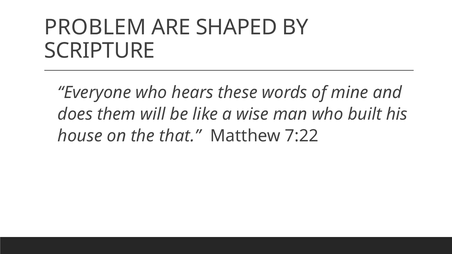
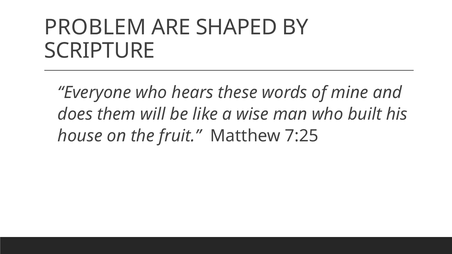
that: that -> fruit
7:22: 7:22 -> 7:25
